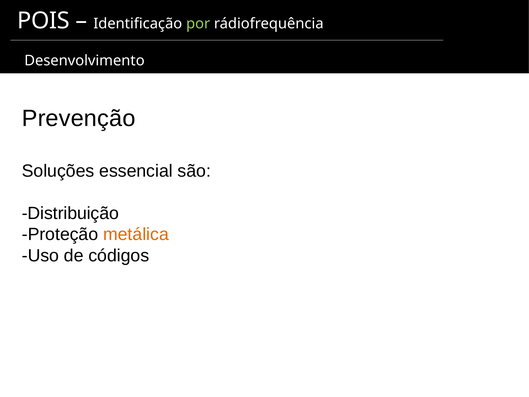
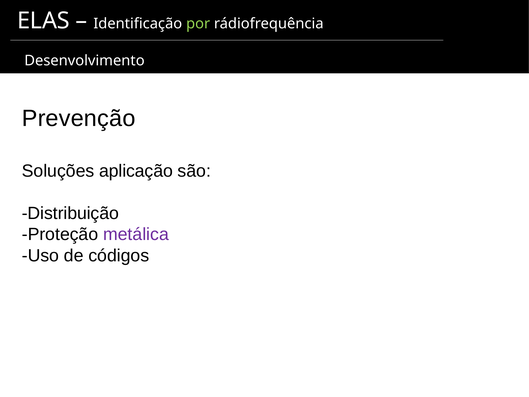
POIS: POIS -> ELAS
essencial: essencial -> aplicação
metálica colour: orange -> purple
